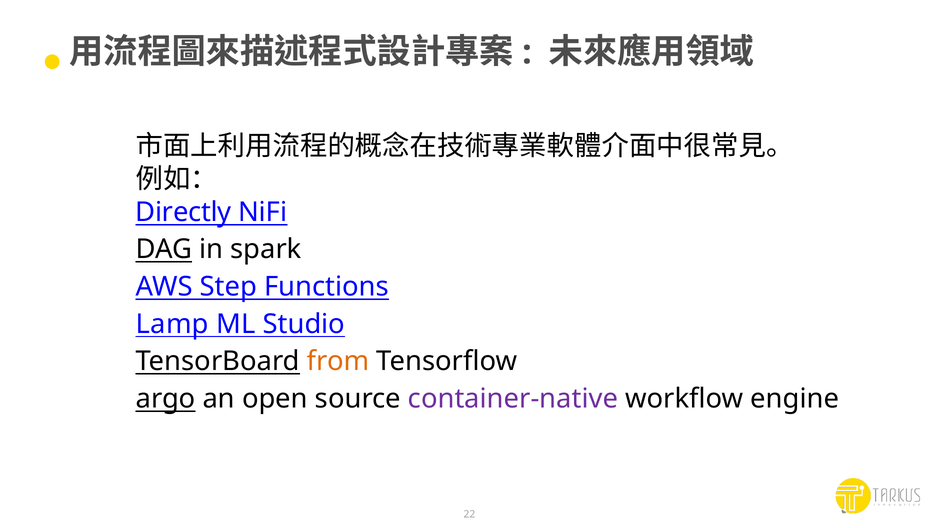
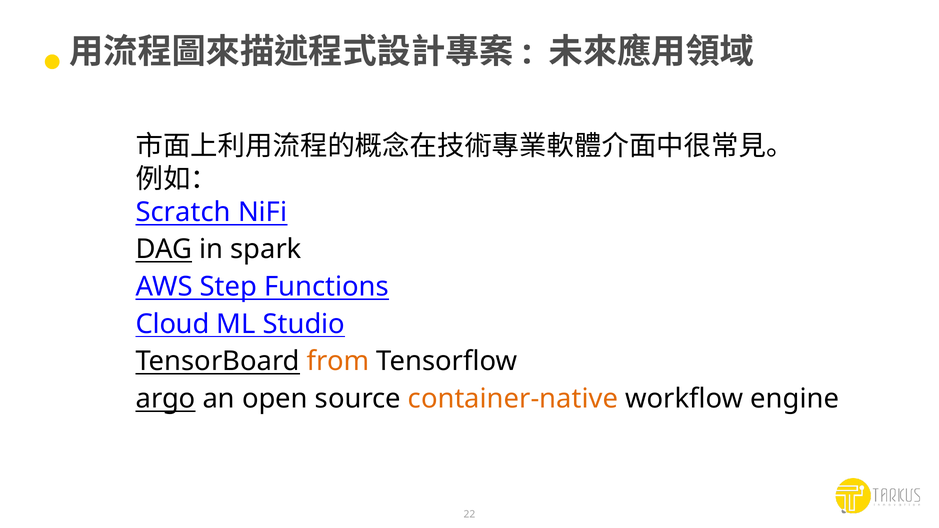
Directly: Directly -> Scratch
Lamp: Lamp -> Cloud
container-native colour: purple -> orange
